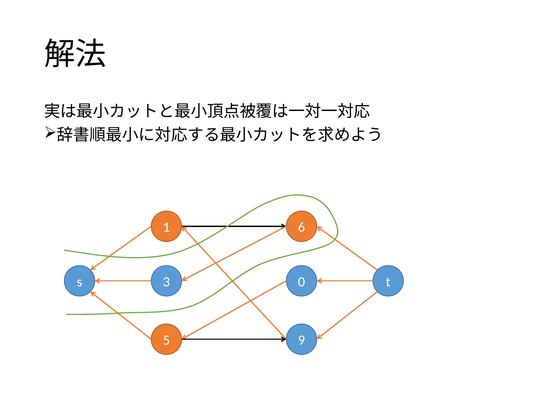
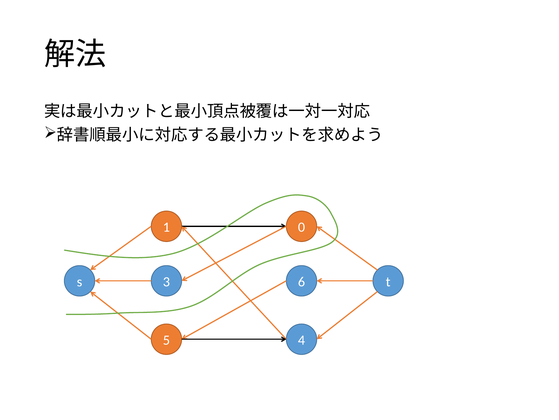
6: 6 -> 0
0: 0 -> 6
9: 9 -> 4
